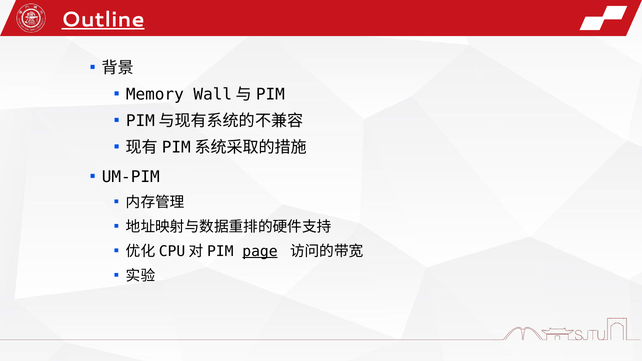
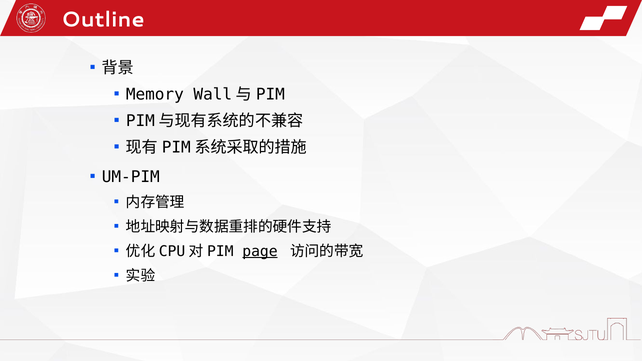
Outline underline: present -> none
